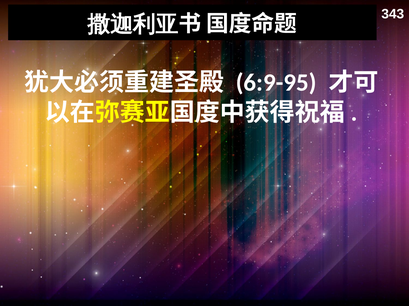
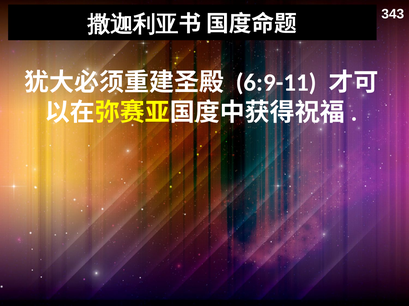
6:9-95: 6:9-95 -> 6:9-11
